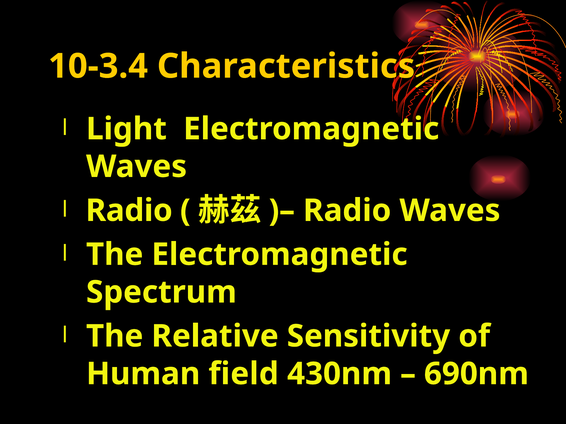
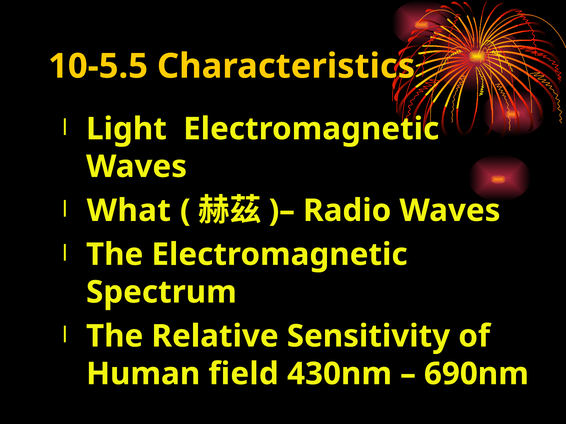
10-3.4: 10-3.4 -> 10-5.5
Radio at (129, 211): Radio -> What
